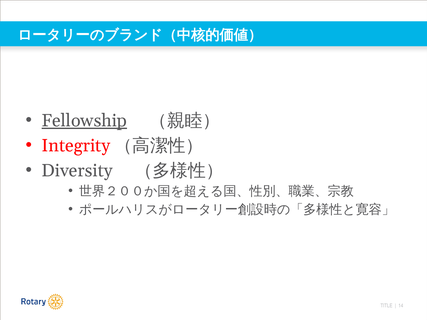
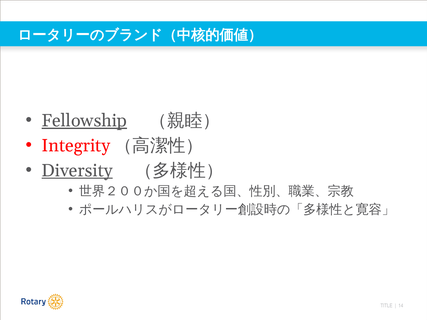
Diversity underline: none -> present
